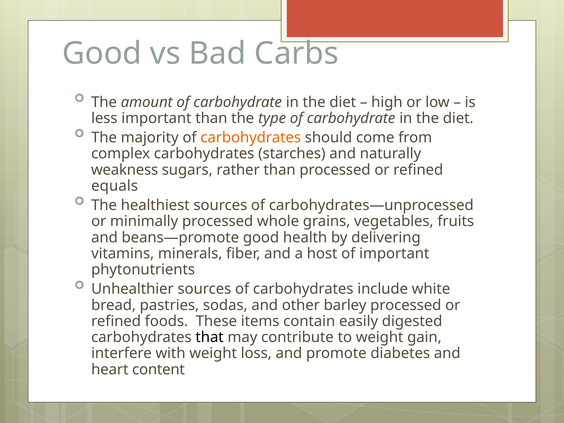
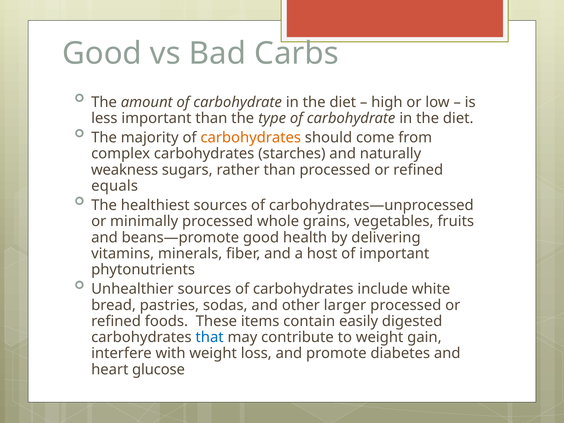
barley: barley -> larger
that colour: black -> blue
content: content -> glucose
